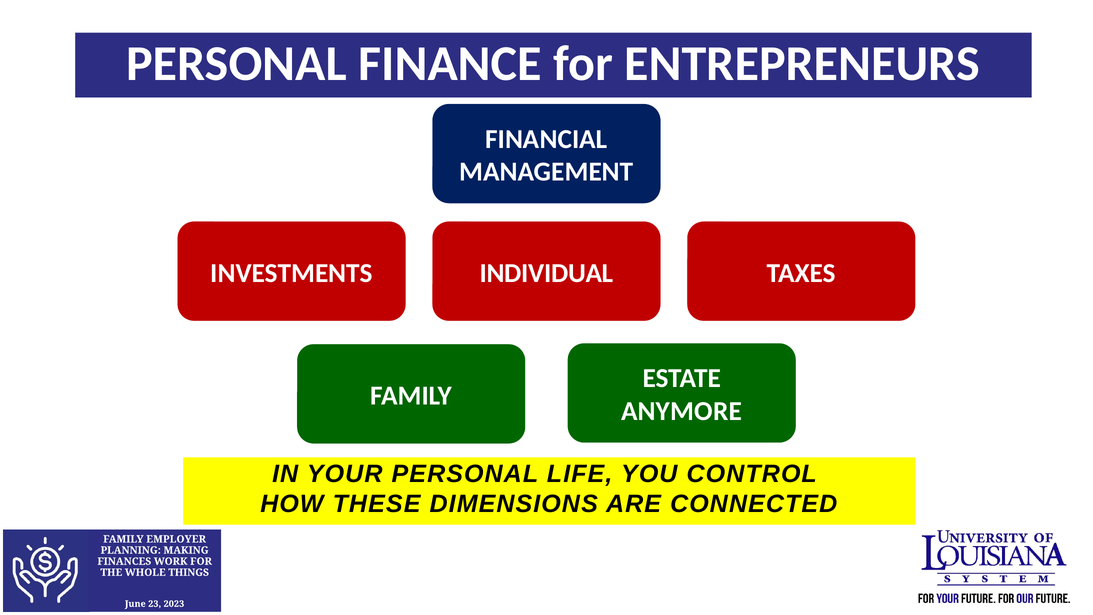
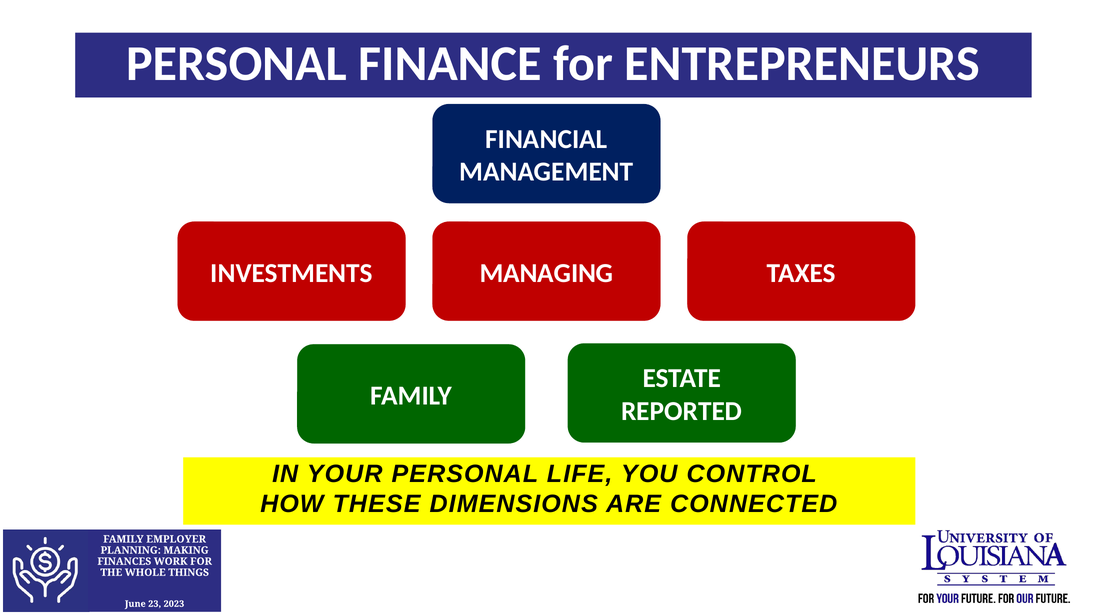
INDIVIDUAL: INDIVIDUAL -> MANAGING
ANYMORE: ANYMORE -> REPORTED
